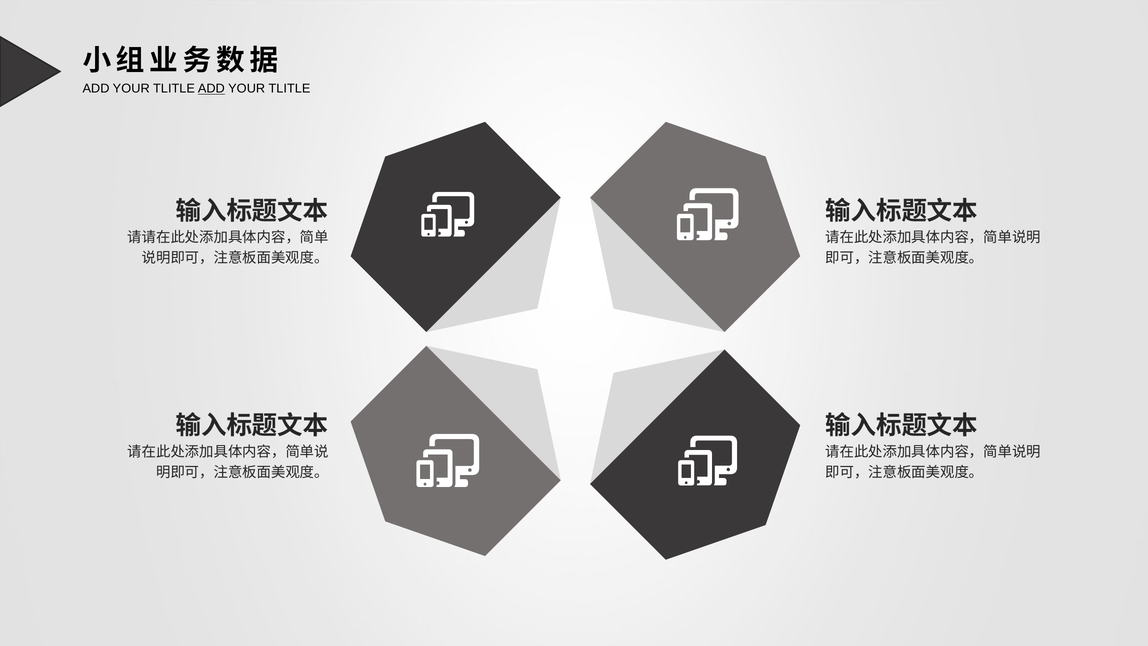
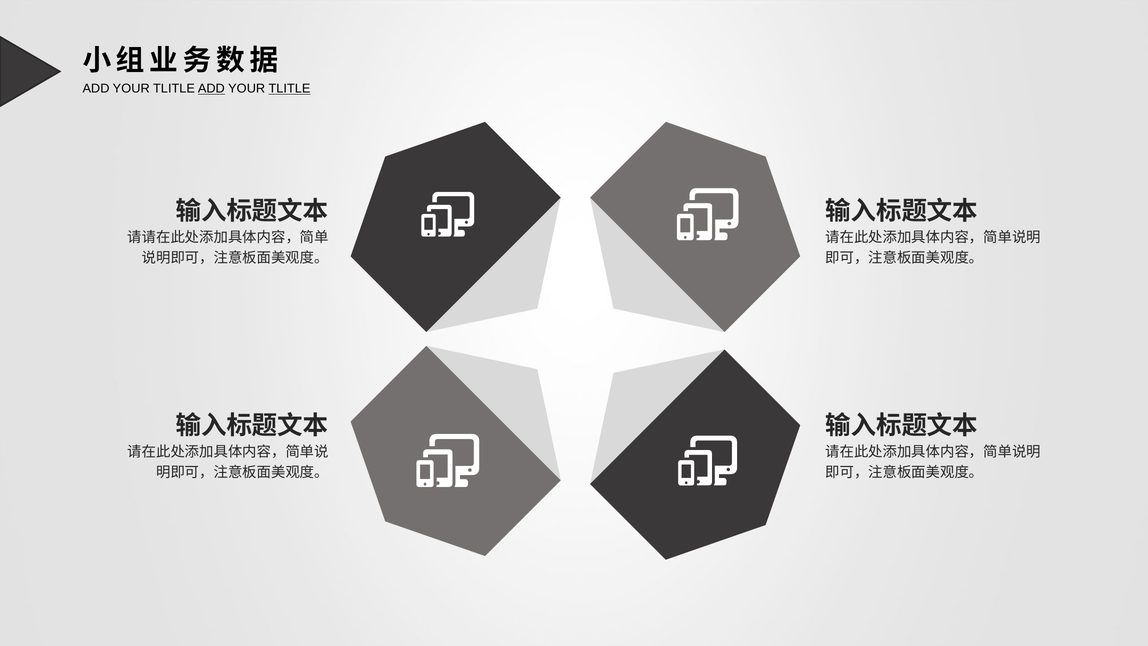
TLITLE at (289, 89) underline: none -> present
